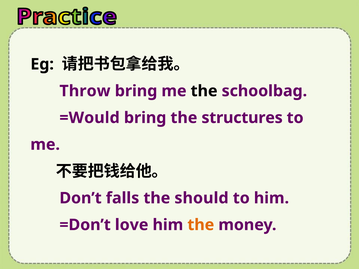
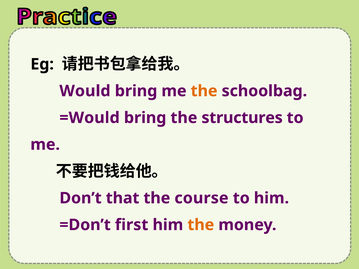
Throw: Throw -> Would
the at (204, 91) colour: black -> orange
falls: falls -> that
should: should -> course
love: love -> first
